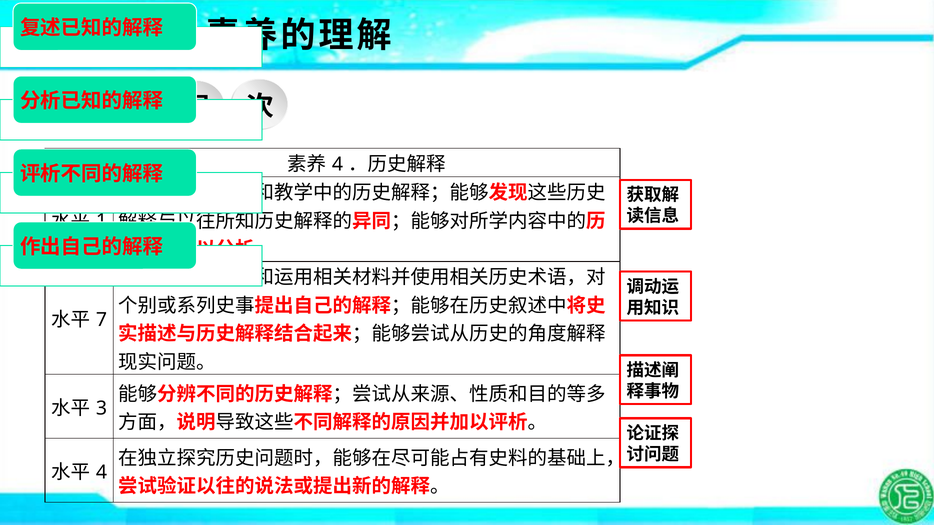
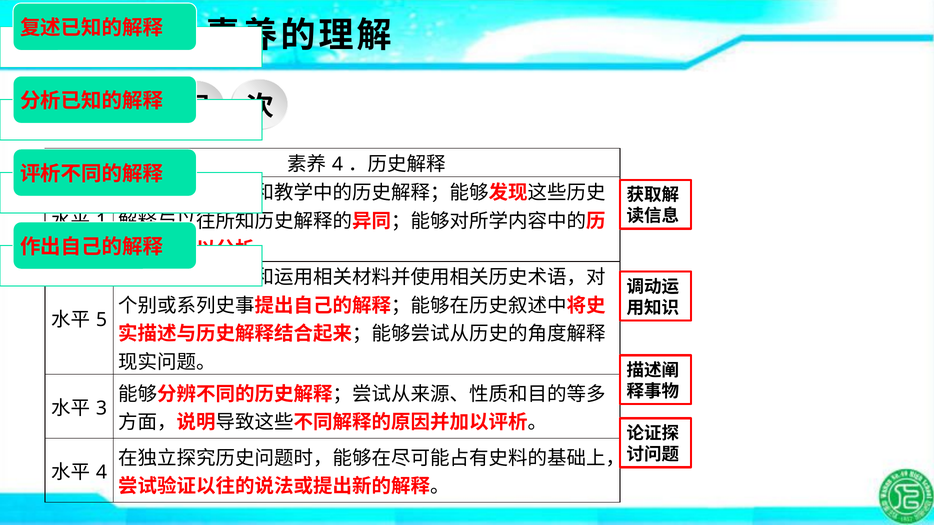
7: 7 -> 5
